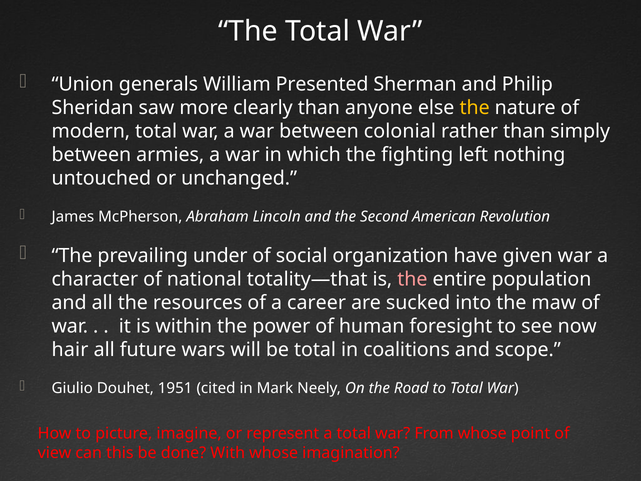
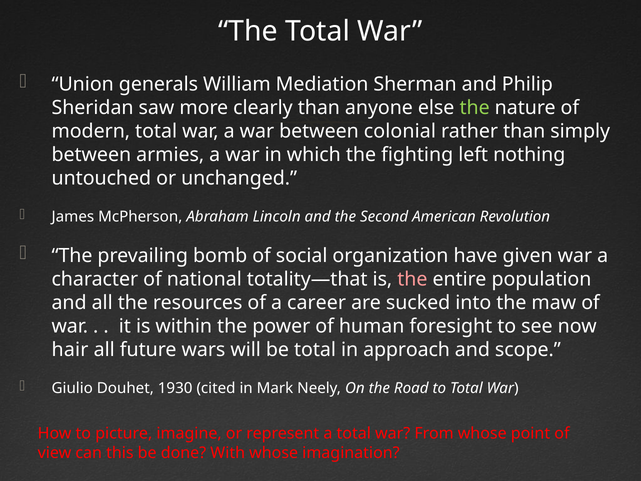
Presented: Presented -> Mediation
the at (475, 108) colour: yellow -> light green
under: under -> bomb
coalitions: coalitions -> approach
1951: 1951 -> 1930
